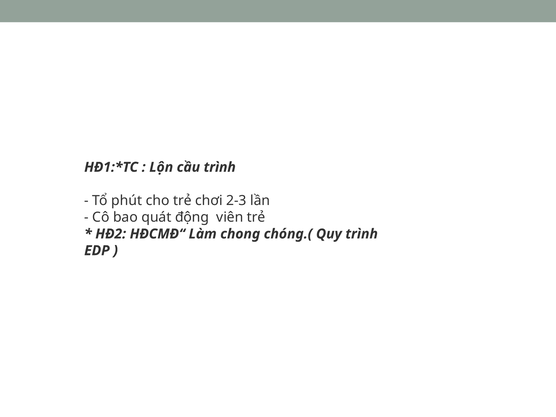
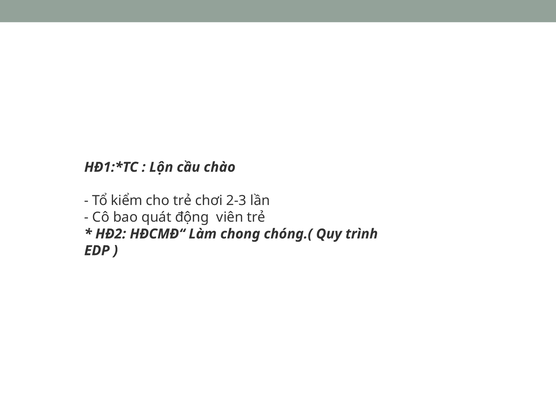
cầu trình: trình -> chào
phút: phút -> kiểm
